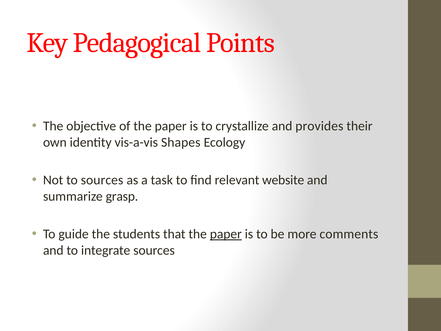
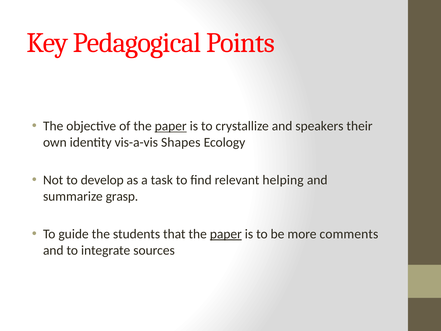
paper at (171, 126) underline: none -> present
provides: provides -> speakers
to sources: sources -> develop
website: website -> helping
